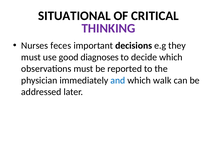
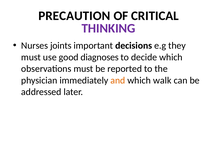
SITUATIONAL: SITUATIONAL -> PRECAUTION
feces: feces -> joints
and colour: blue -> orange
